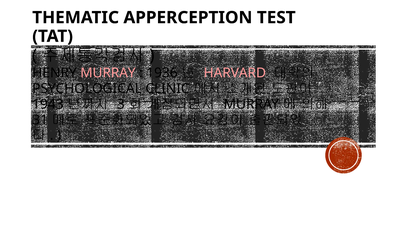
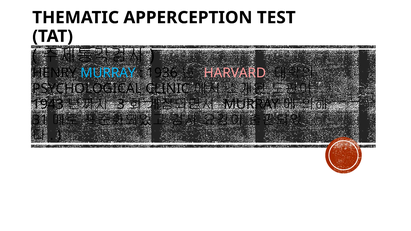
MURRAY at (108, 73) colour: pink -> light blue
